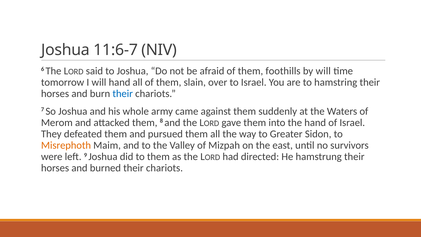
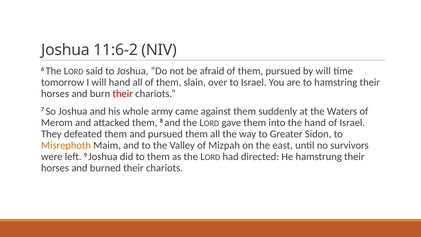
11:6-7: 11:6-7 -> 11:6-2
them foothills: foothills -> pursued
their at (123, 94) colour: blue -> red
